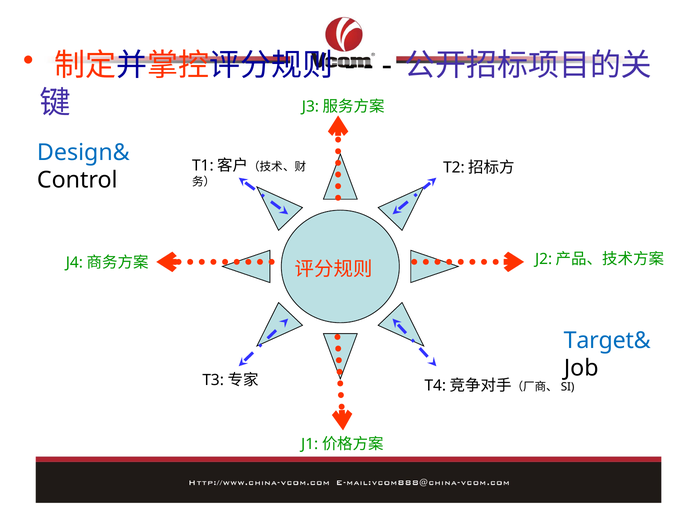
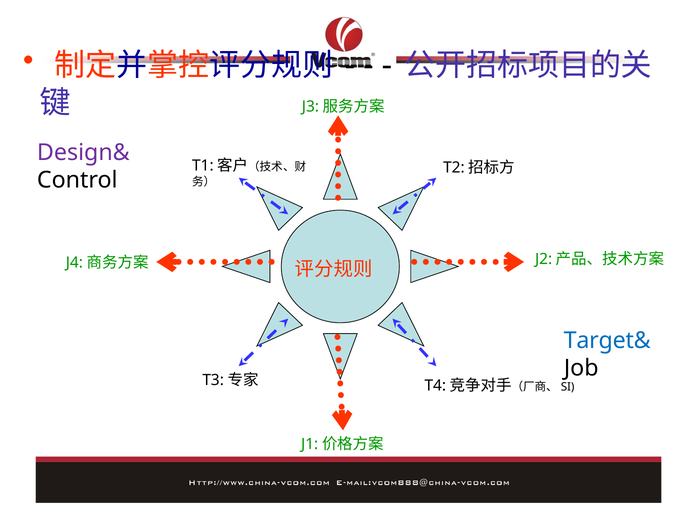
Design& colour: blue -> purple
